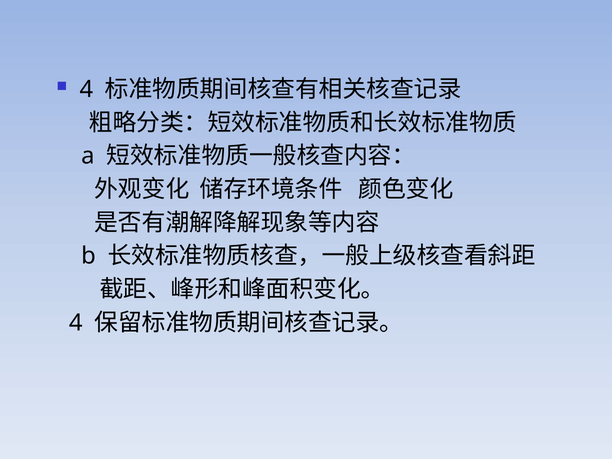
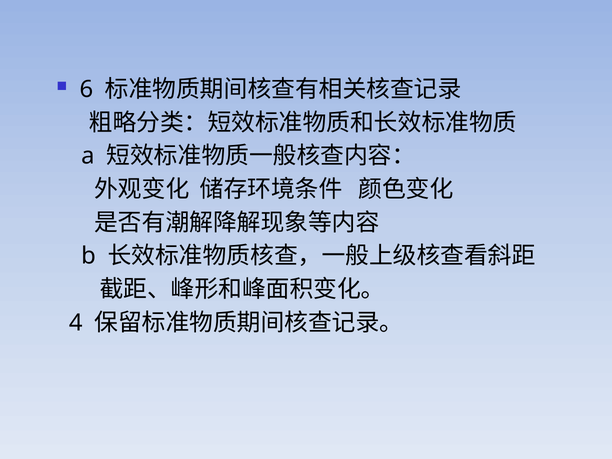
4 at (86, 89): 4 -> 6
